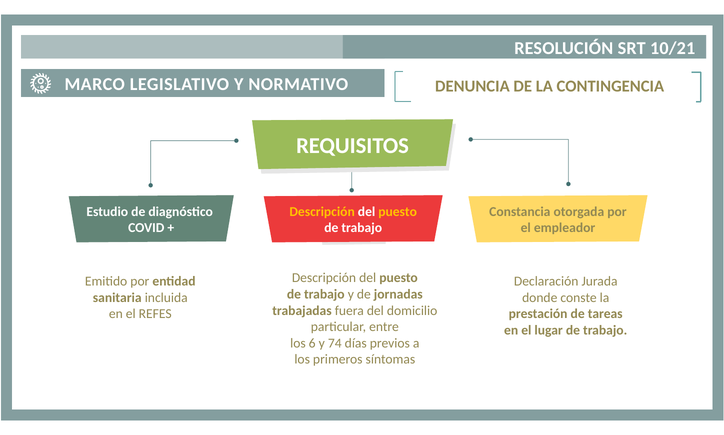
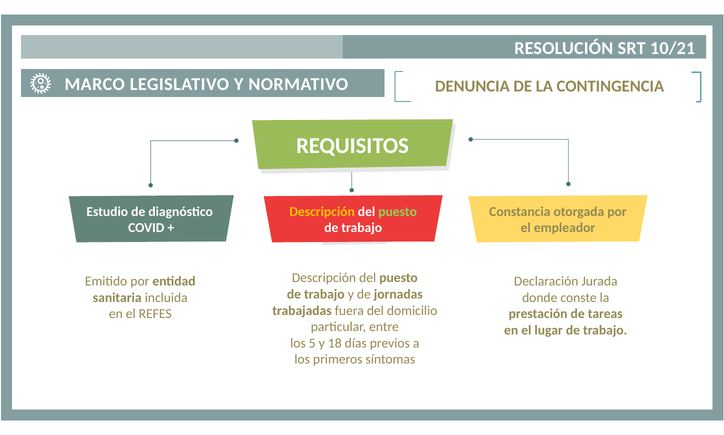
puesto at (398, 211) colour: yellow -> light green
6: 6 -> 5
74: 74 -> 18
